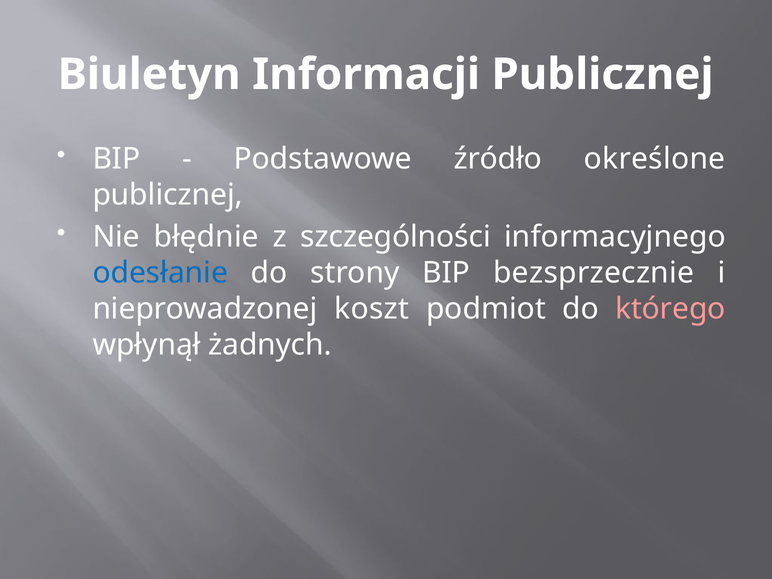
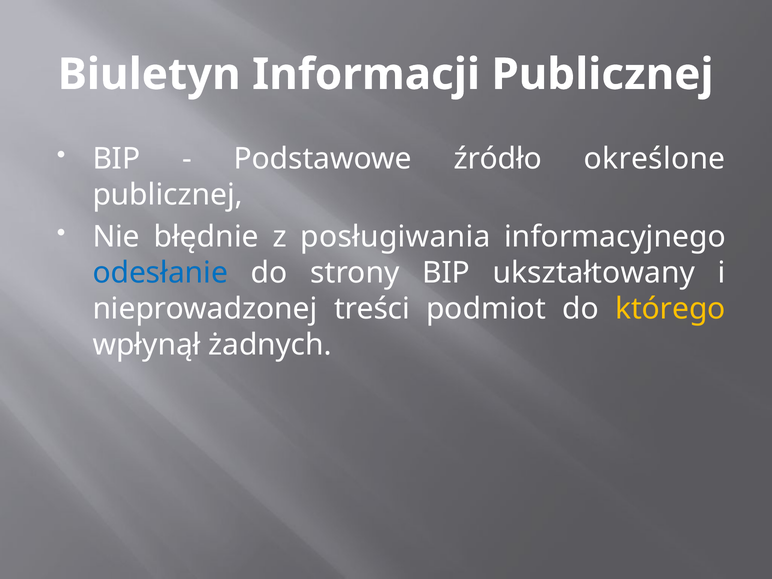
szczególności: szczególności -> posługiwania
bezsprzecznie: bezsprzecznie -> ukształtowany
koszt: koszt -> treści
którego colour: pink -> yellow
